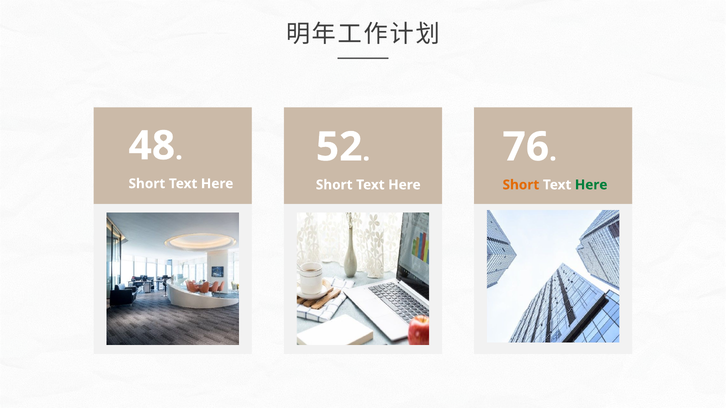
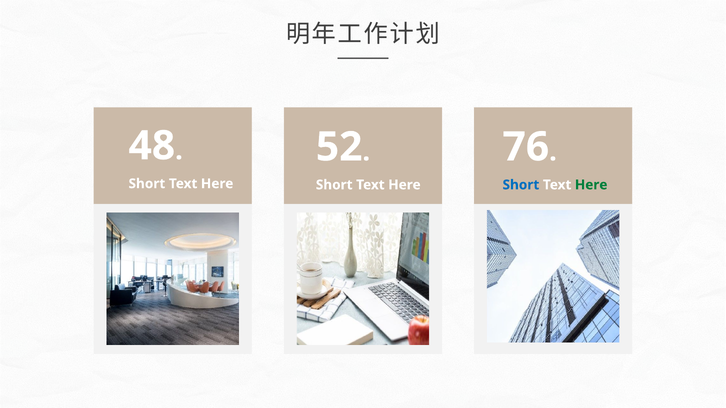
Short at (521, 185) colour: orange -> blue
